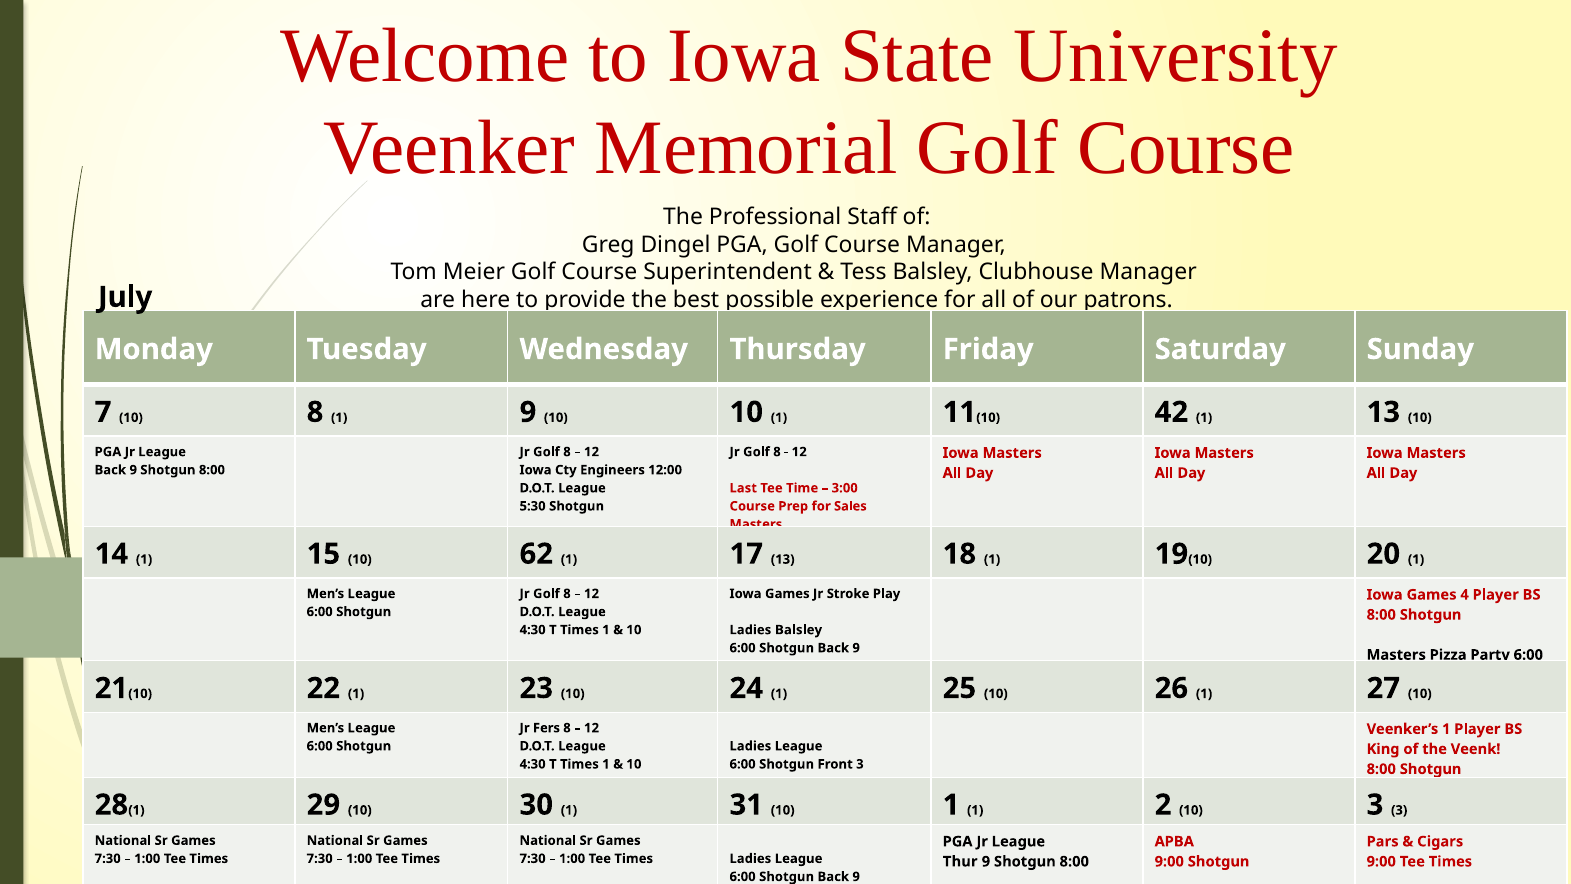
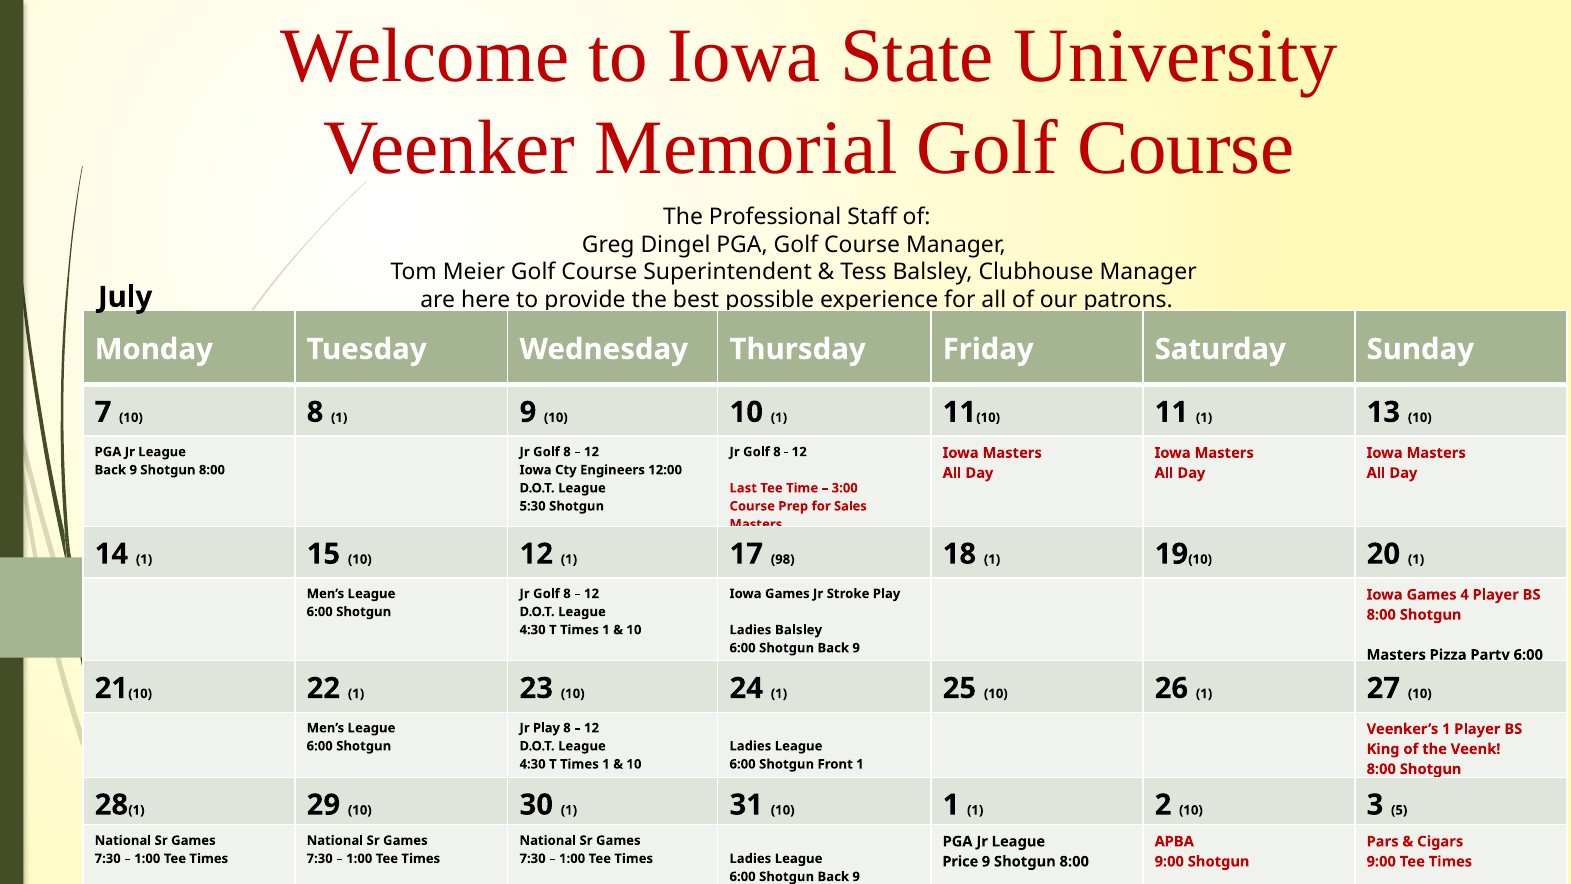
10 42: 42 -> 11
10 62: 62 -> 12
17 13: 13 -> 98
Jr Fers: Fers -> Play
Front 3: 3 -> 1
3 at (1399, 810): 3 -> 5
Thur: Thur -> Price
